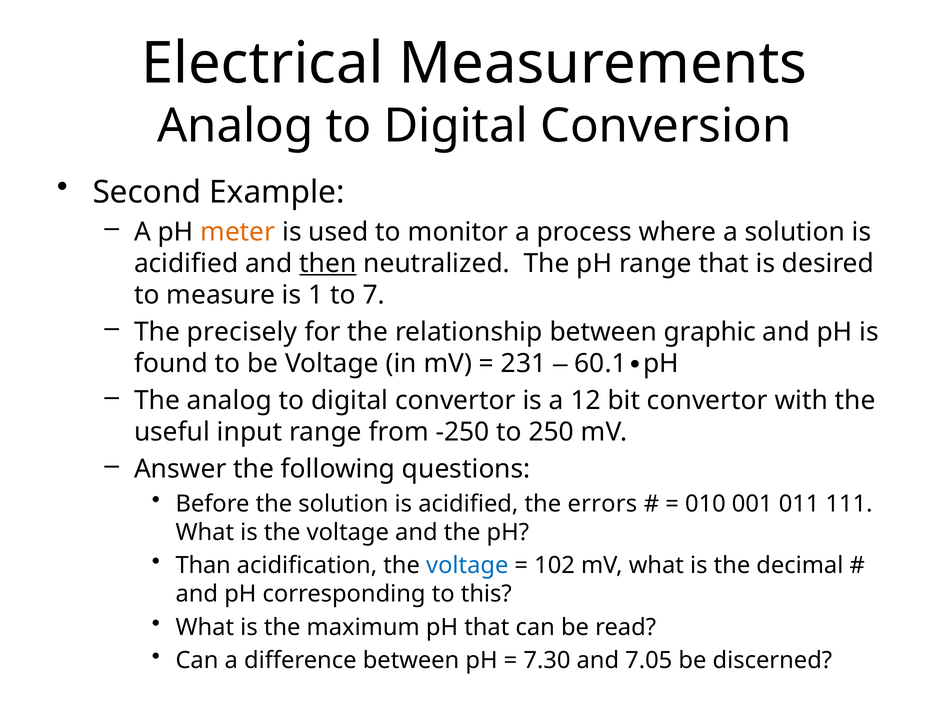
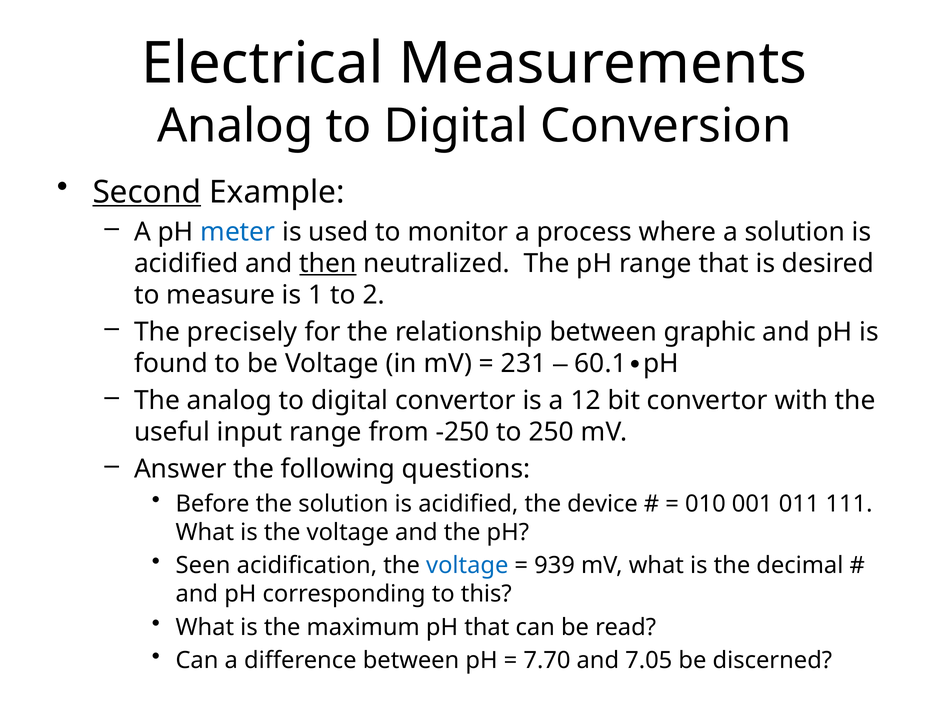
Second underline: none -> present
meter colour: orange -> blue
7: 7 -> 2
errors: errors -> device
Than: Than -> Seen
102: 102 -> 939
7.30: 7.30 -> 7.70
